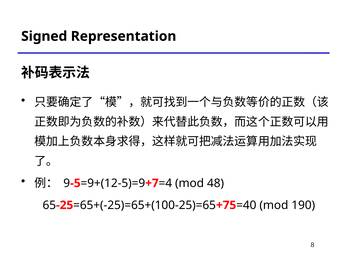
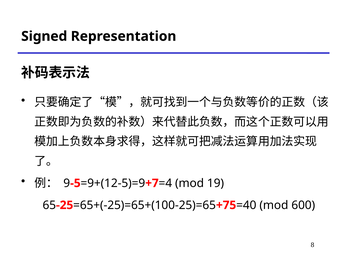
48: 48 -> 19
190: 190 -> 600
